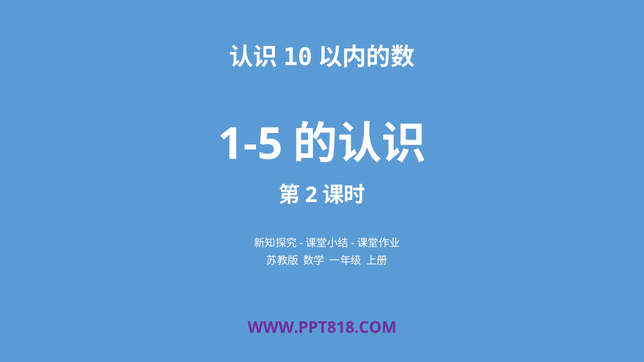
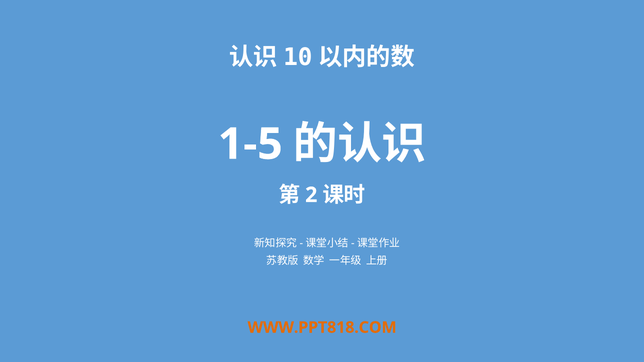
WWW.PPT818.COM colour: purple -> orange
